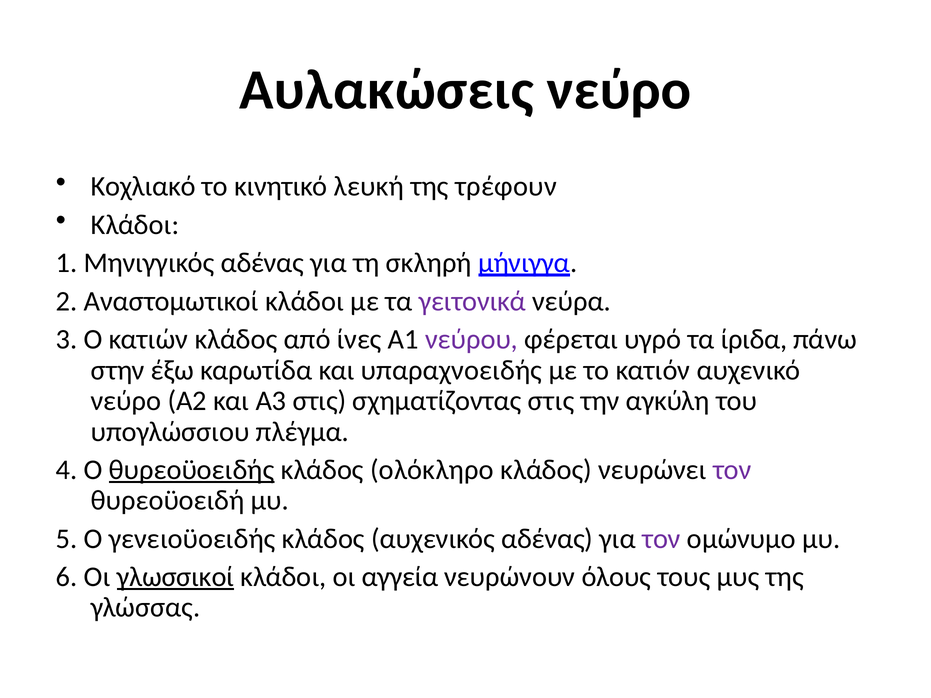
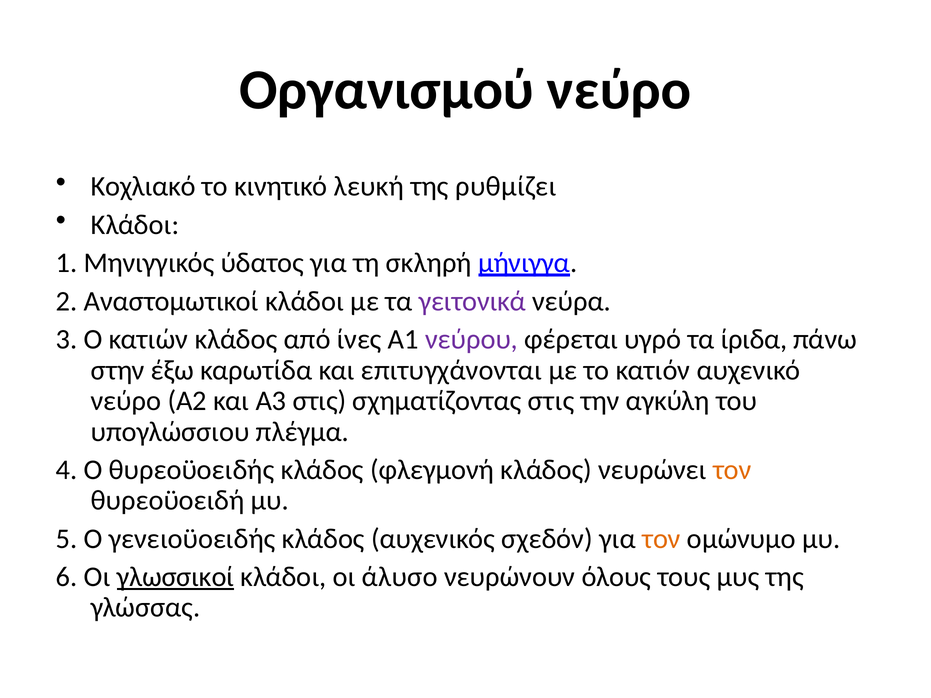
Αυλακώσεις: Αυλακώσεις -> Οργανισμού
τρέφουν: τρέφουν -> ρυθμίζει
Μηνιγγικός αδένας: αδένας -> ύδατος
υπαραχνοειδής: υπαραχνοειδής -> επιτυγχάνονται
θυρεοϋοειδής underline: present -> none
ολόκληρο: ολόκληρο -> φλεγμονή
τον at (732, 470) colour: purple -> orange
αυχενικός αδένας: αδένας -> σχεδόν
τον at (661, 539) colour: purple -> orange
αγγεία: αγγεία -> άλυσο
